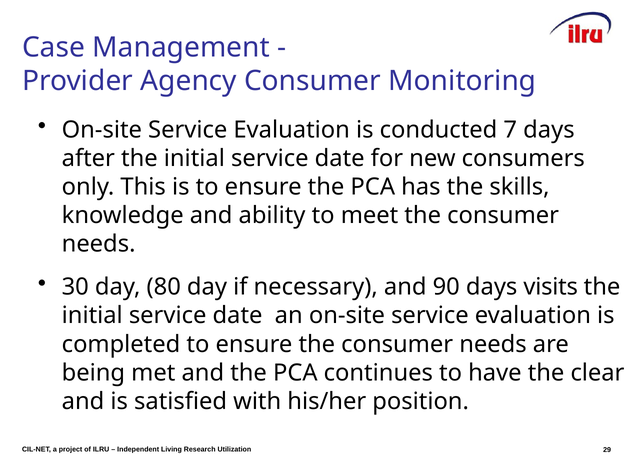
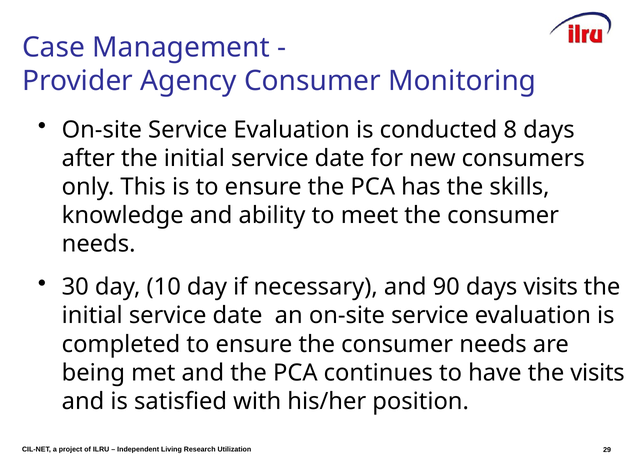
7: 7 -> 8
80: 80 -> 10
the clear: clear -> visits
